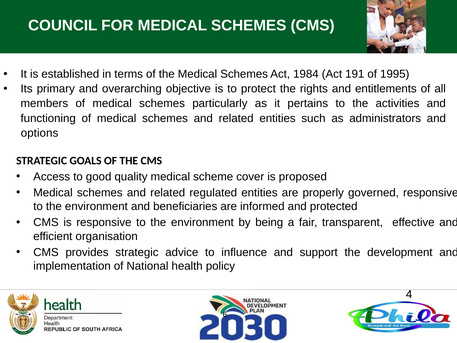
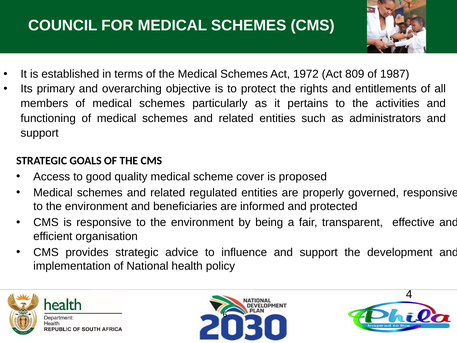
1984: 1984 -> 1972
191: 191 -> 809
1995: 1995 -> 1987
options at (40, 133): options -> support
